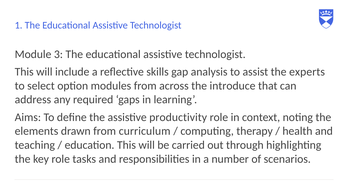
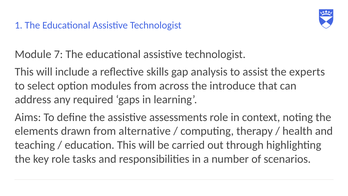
3: 3 -> 7
productivity: productivity -> assessments
curriculum: curriculum -> alternative
